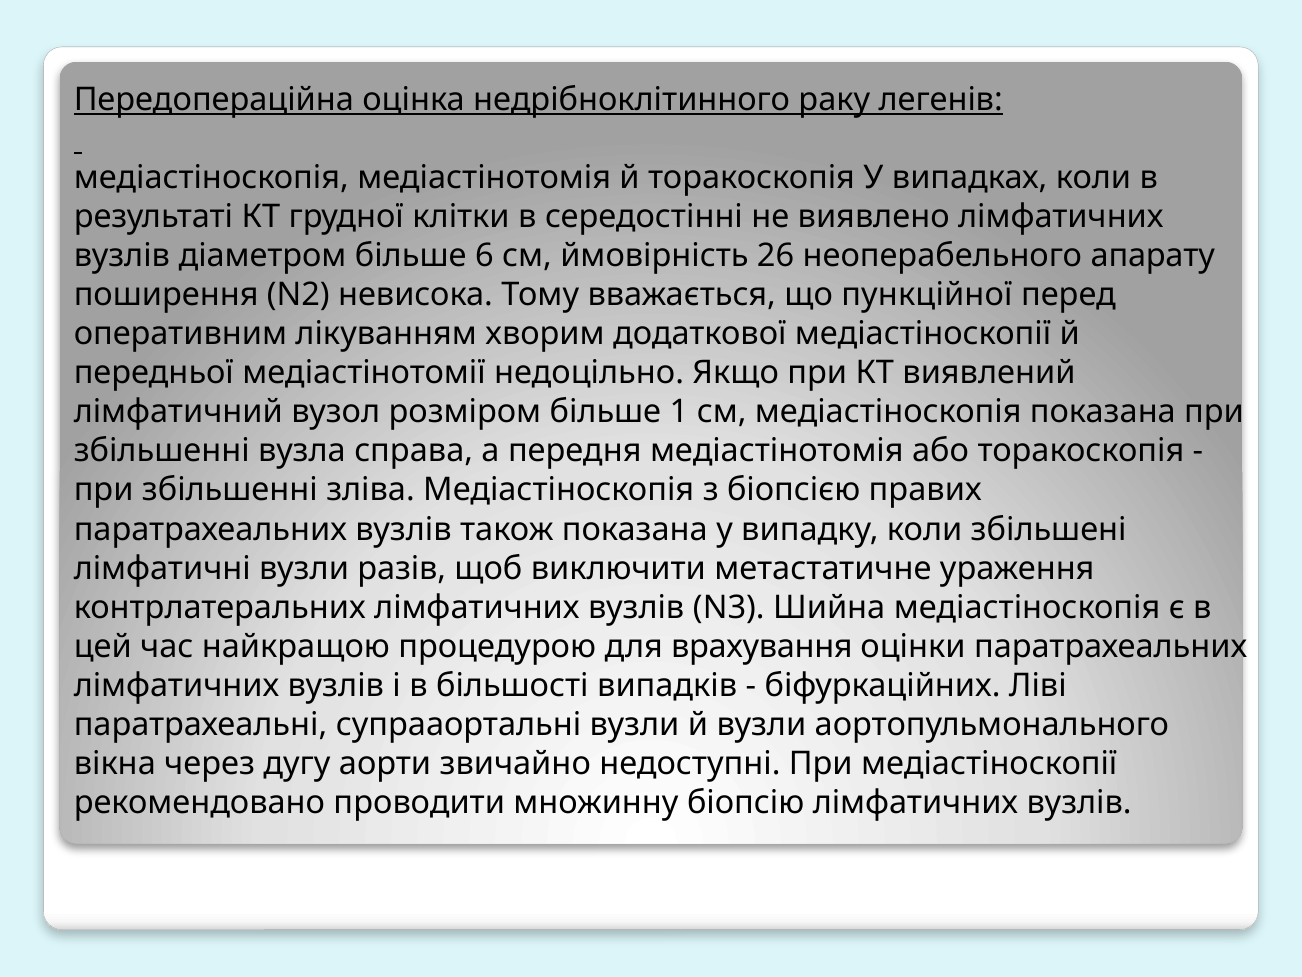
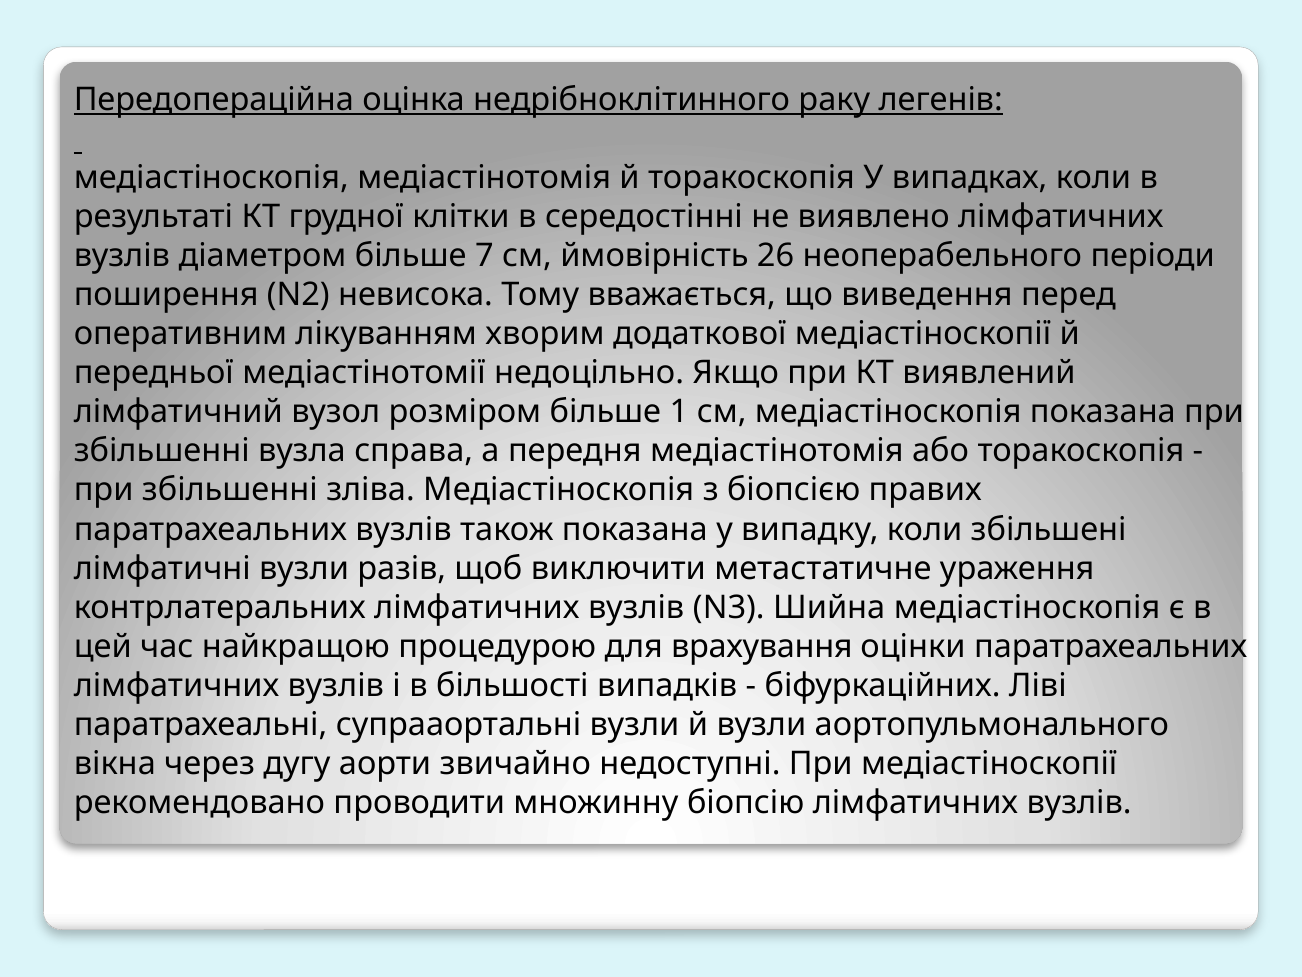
6: 6 -> 7
апарату: апарату -> періоди
пункційної: пункційної -> виведення
